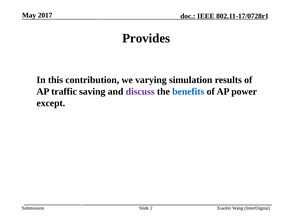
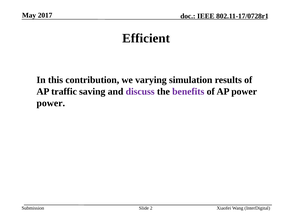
Provides: Provides -> Efficient
benefits colour: blue -> purple
except at (51, 103): except -> power
